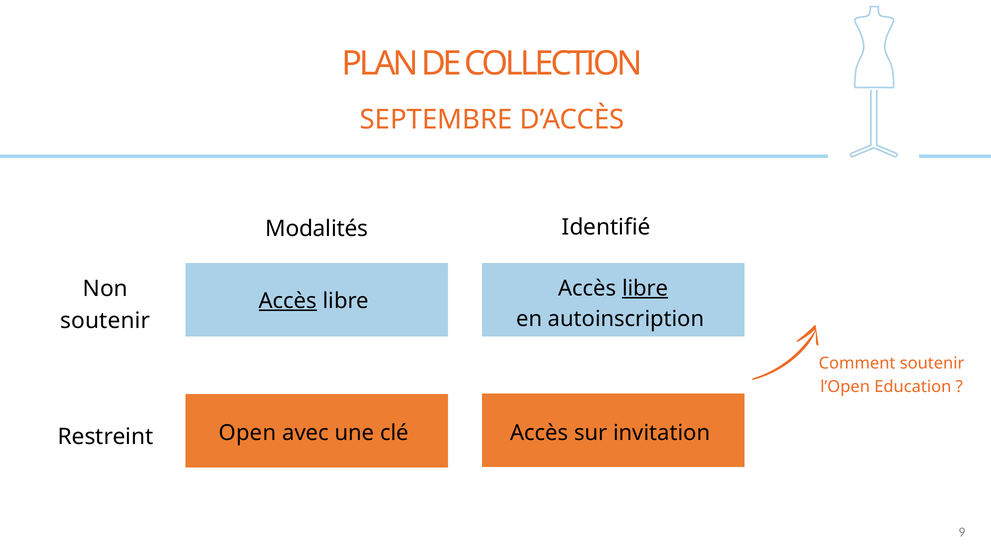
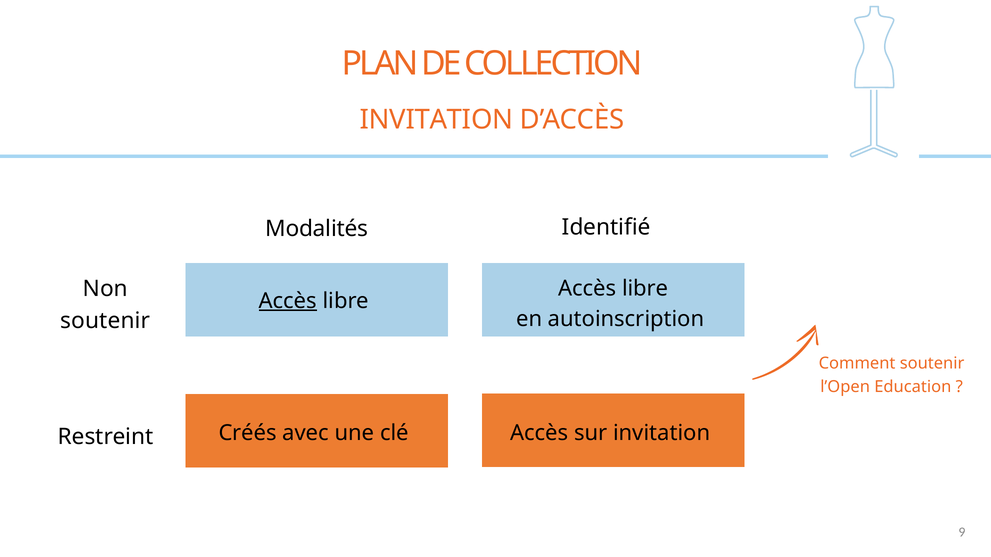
SEPTEMBRE at (436, 120): SEPTEMBRE -> INVITATION
libre at (645, 288) underline: present -> none
Open: Open -> Créés
